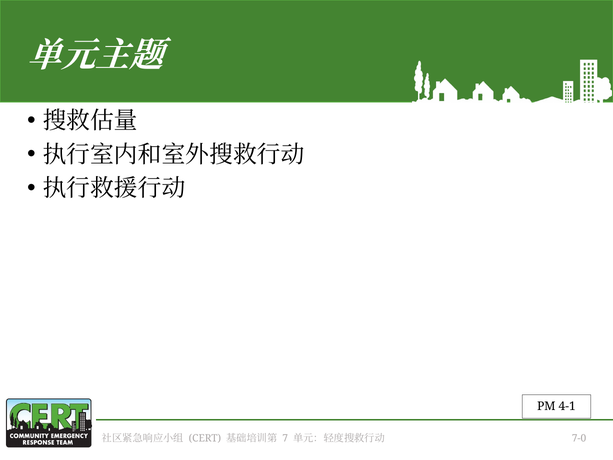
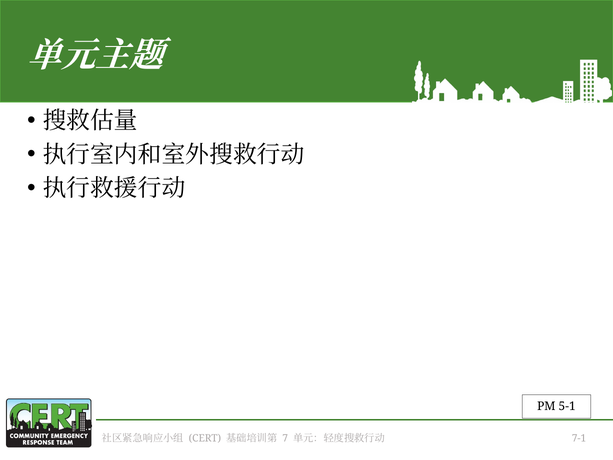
4-1: 4-1 -> 5-1
7-0: 7-0 -> 7-1
